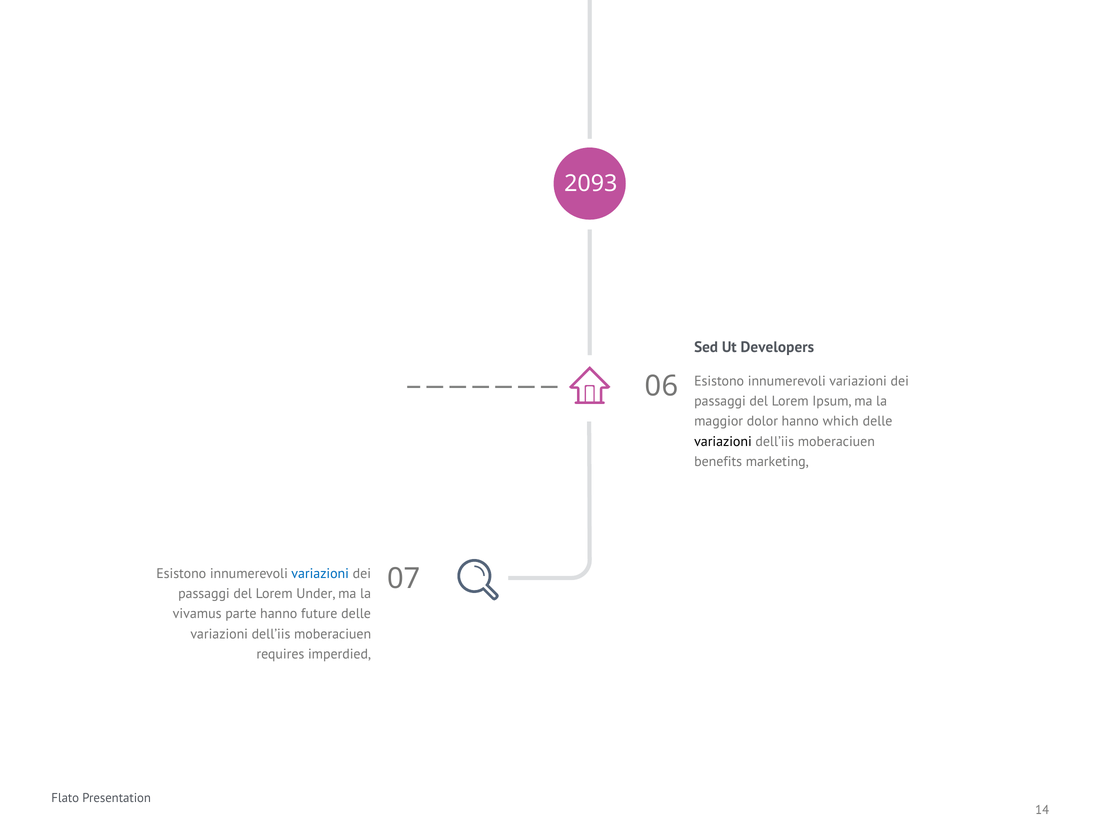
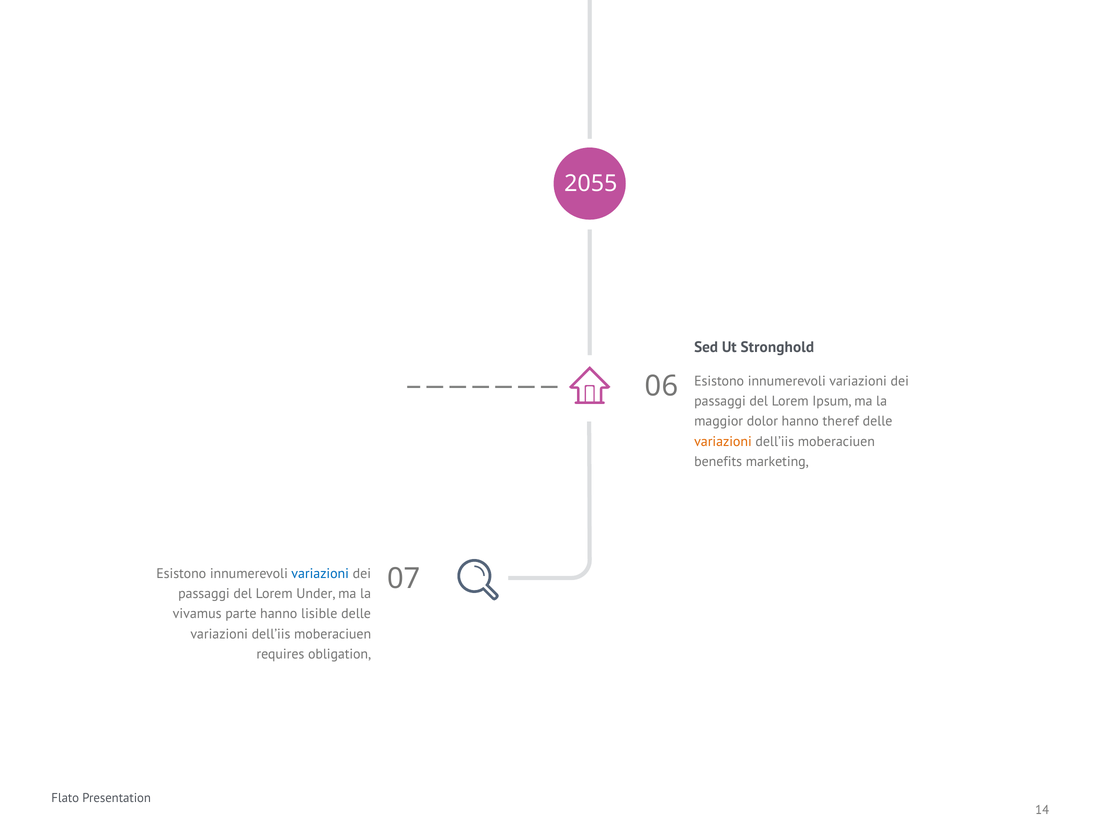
2093: 2093 -> 2055
Developers: Developers -> Stronghold
which: which -> theref
variazioni at (723, 441) colour: black -> orange
future: future -> lisible
imperdied: imperdied -> obligation
